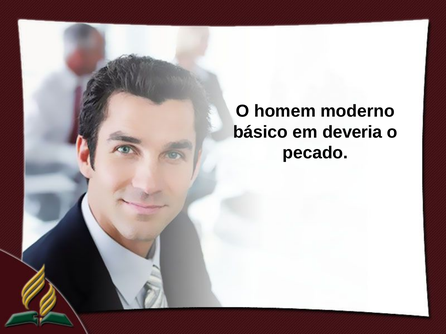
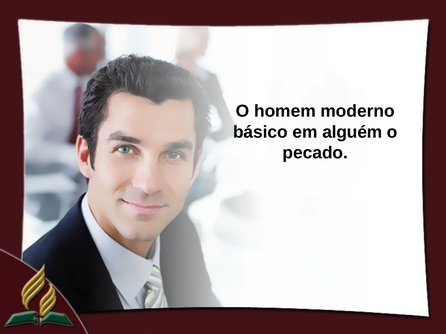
deveria: deveria -> alguém
